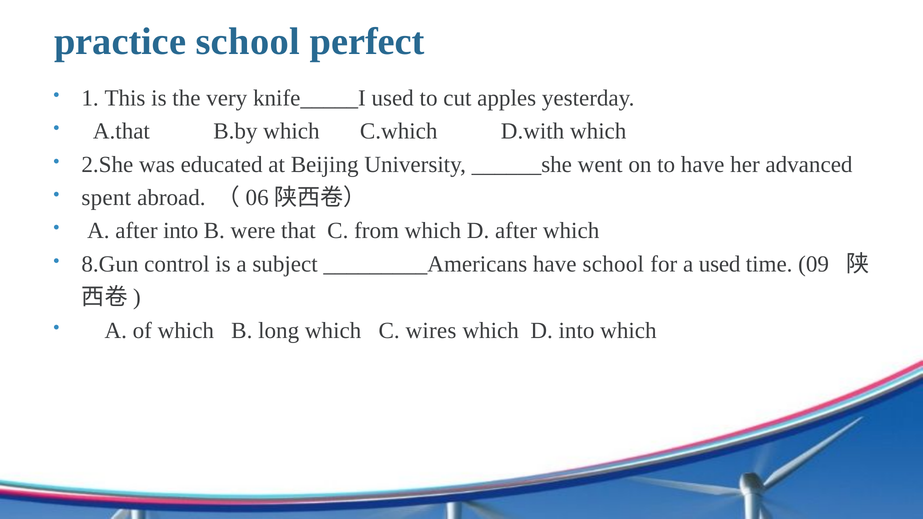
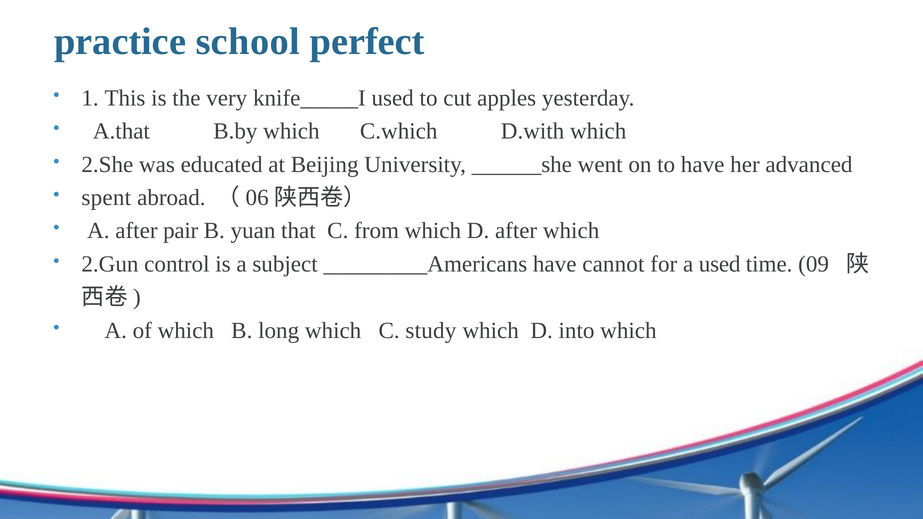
after into: into -> pair
were: were -> yuan
8.Gun: 8.Gun -> 2.Gun
have school: school -> cannot
wires: wires -> study
